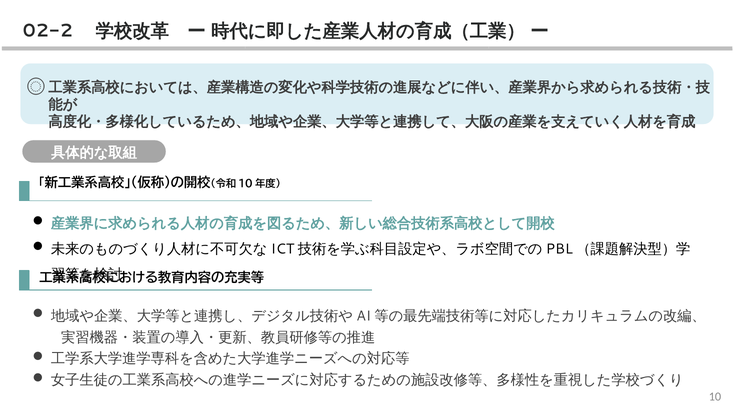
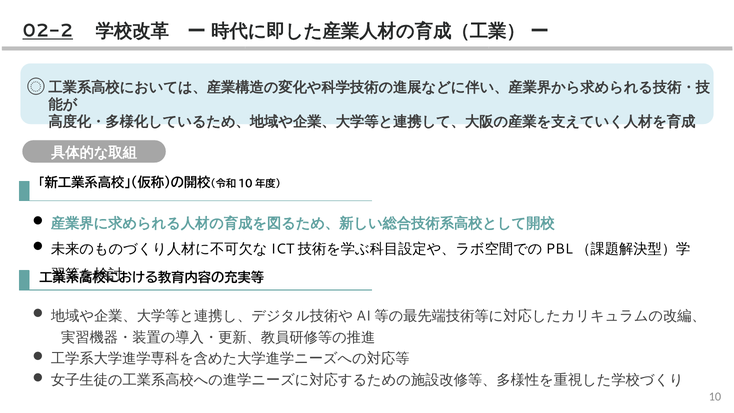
02-2 underline: none -> present
